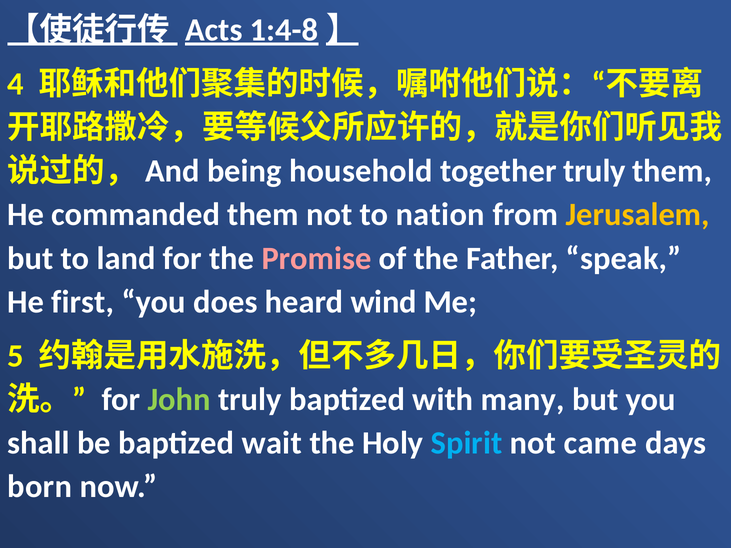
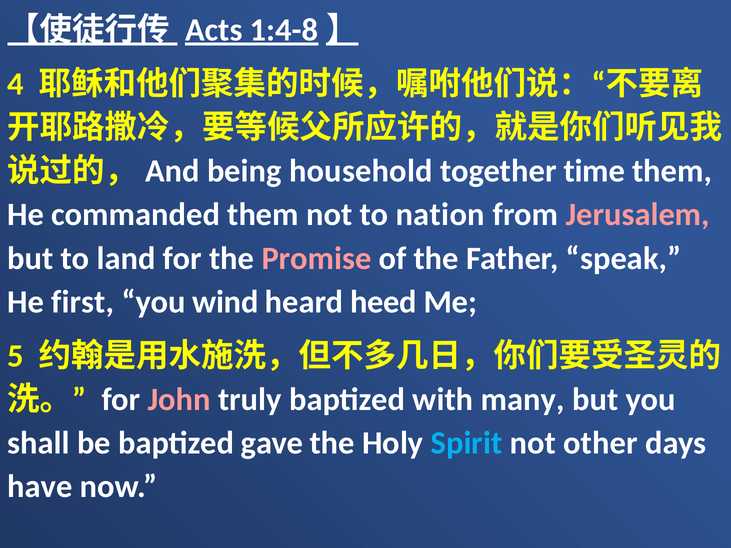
together truly: truly -> time
Jerusalem colour: yellow -> pink
does: does -> wind
wind: wind -> heed
John colour: light green -> pink
wait: wait -> gave
came: came -> other
born: born -> have
